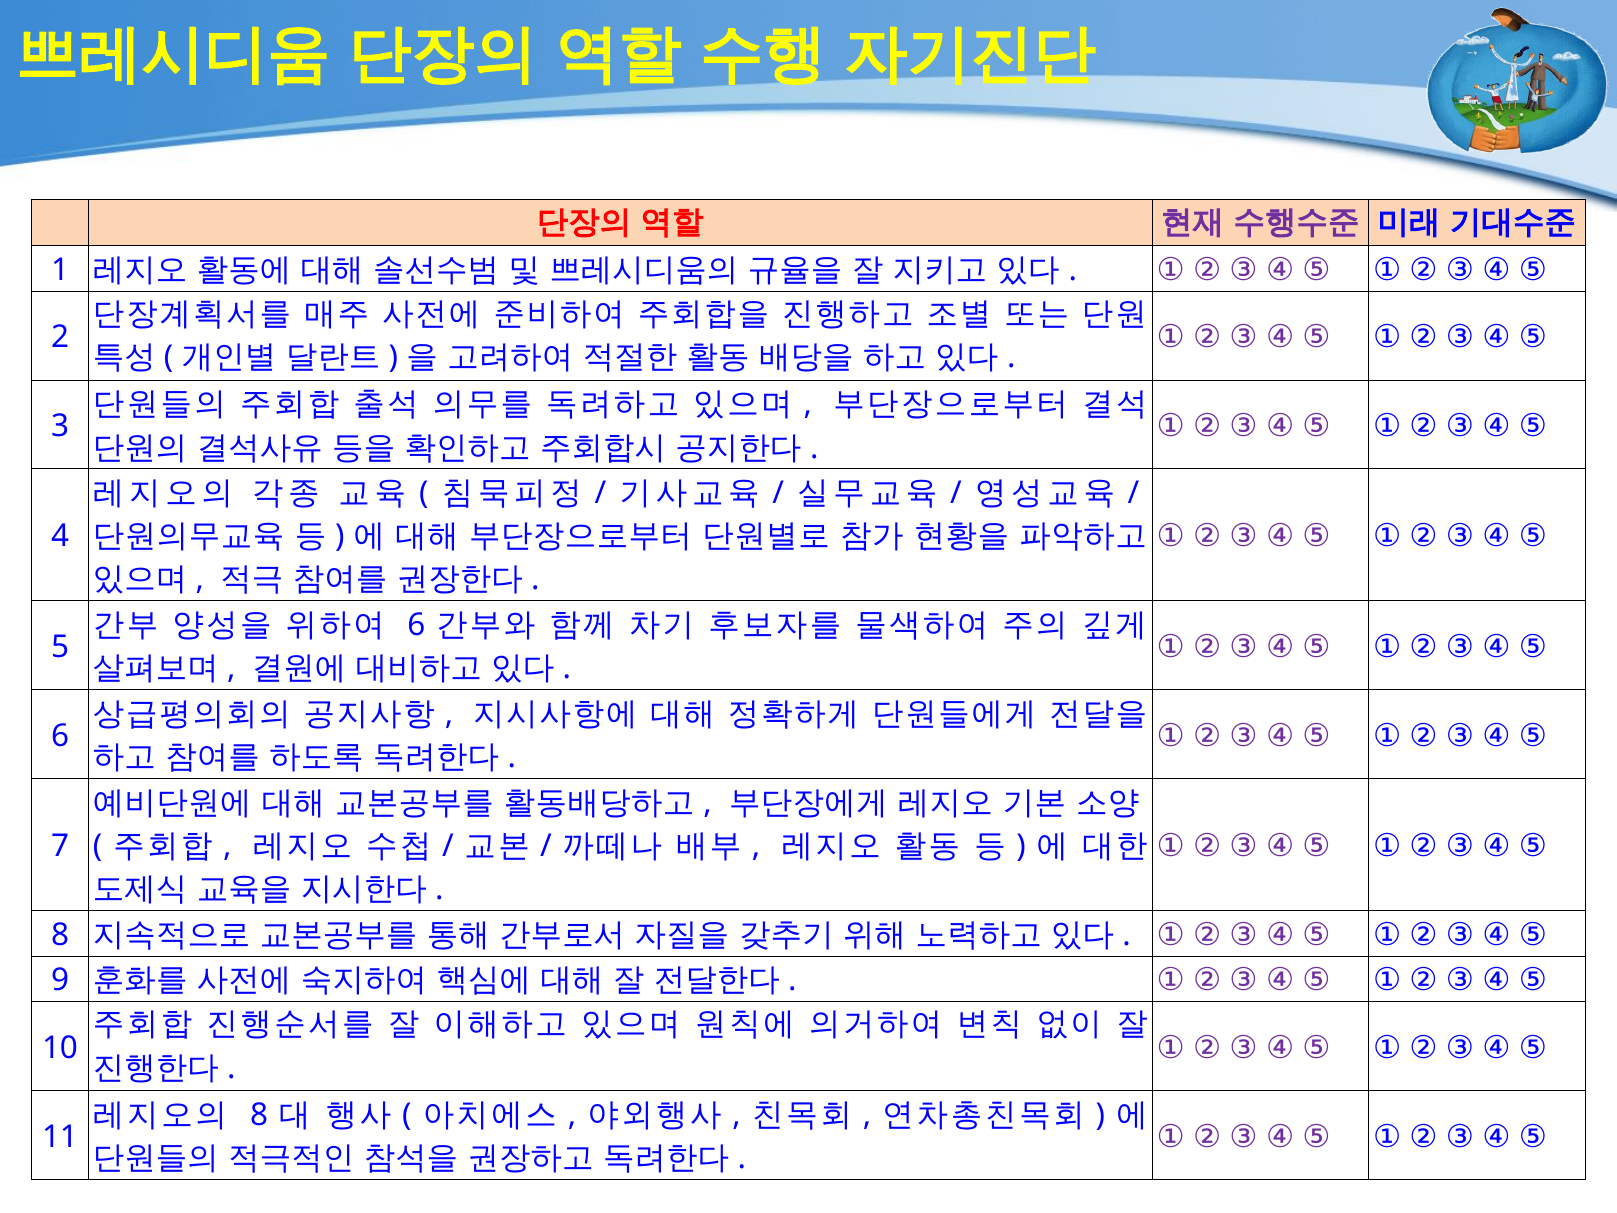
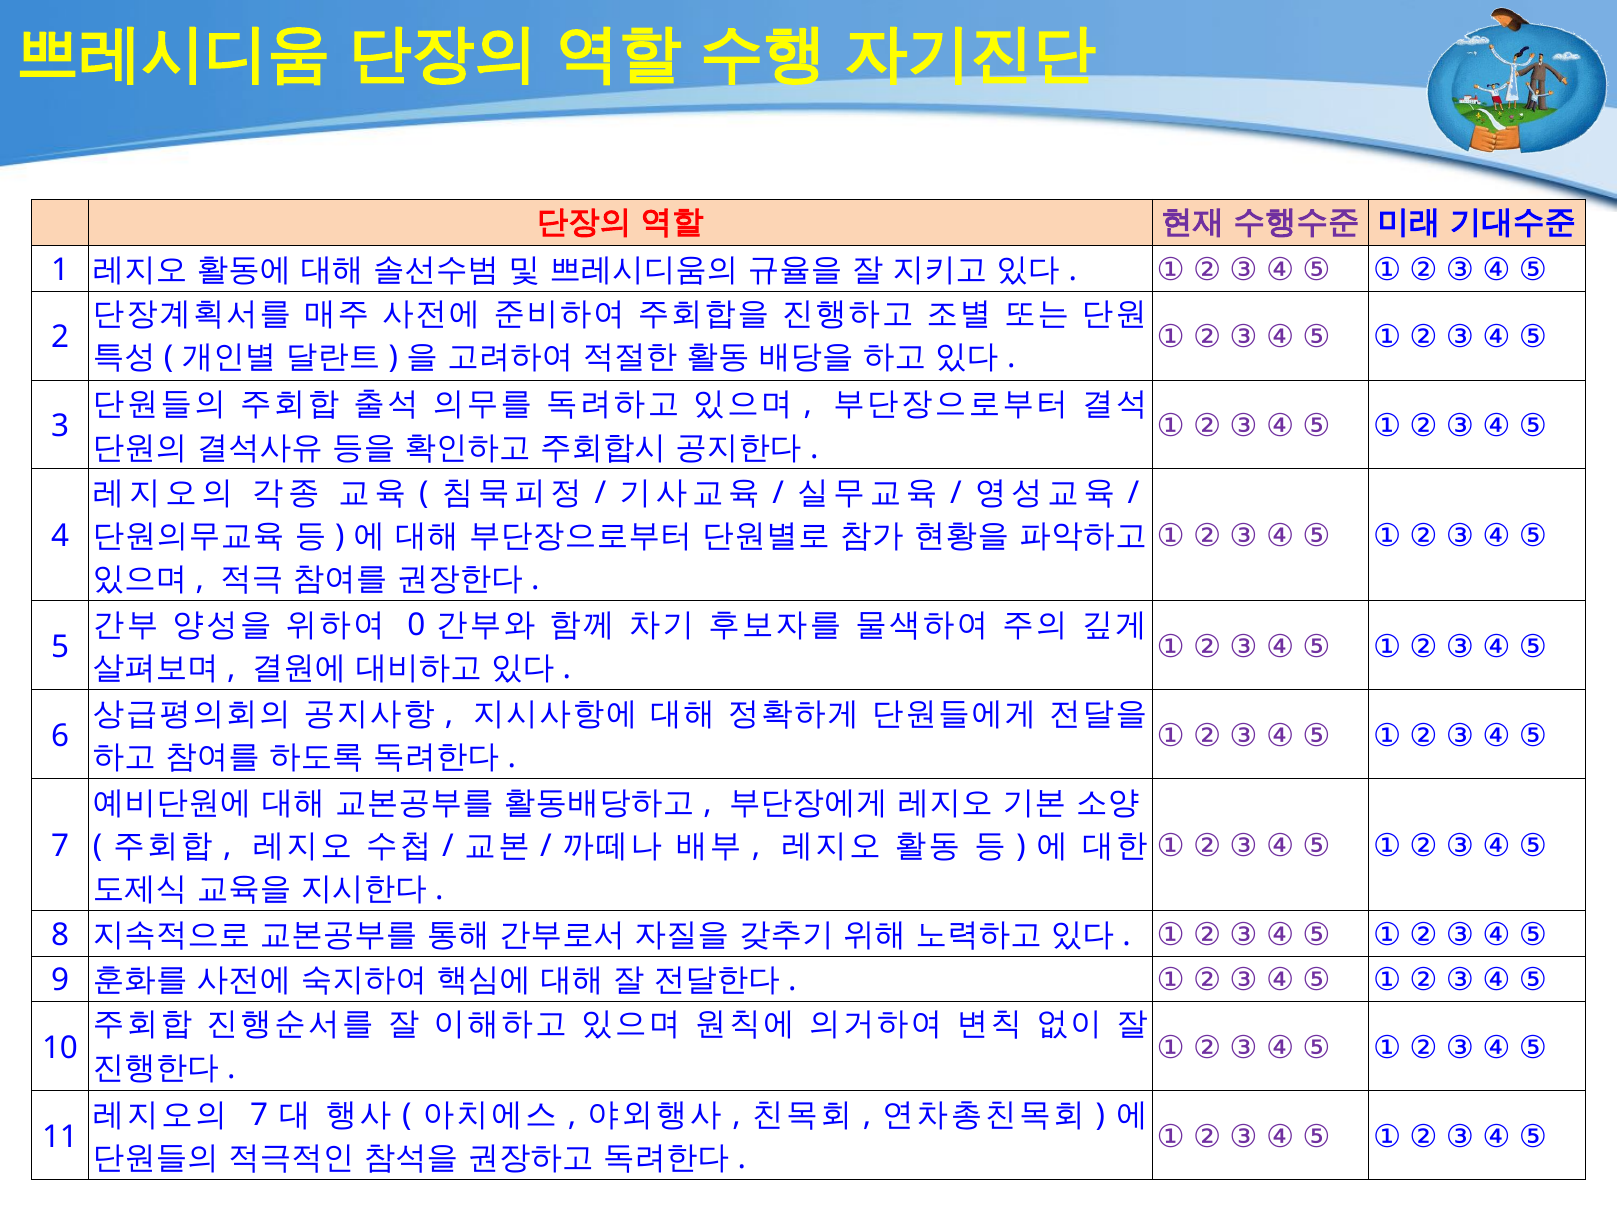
6 at (416, 625): 6 -> 0
8 at (259, 1115): 8 -> 7
